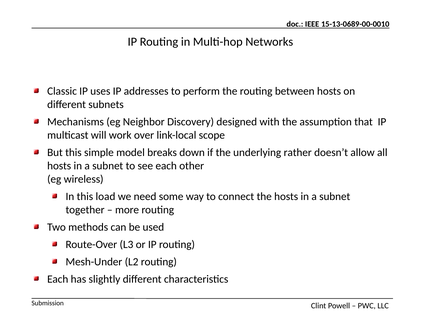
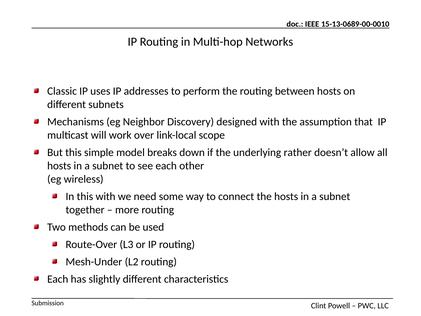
this load: load -> with
